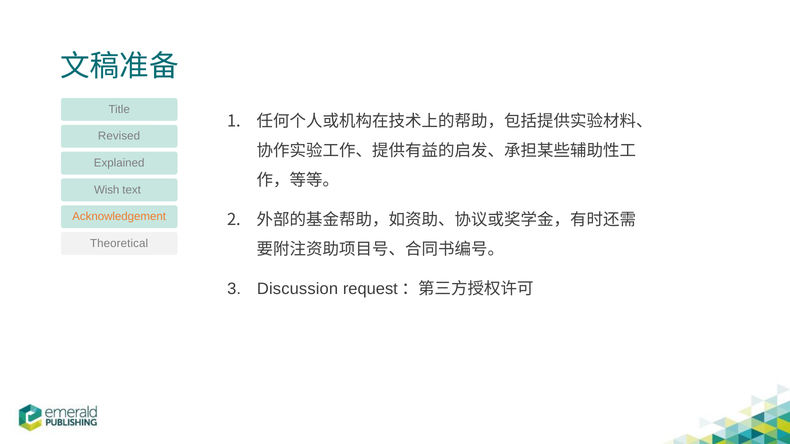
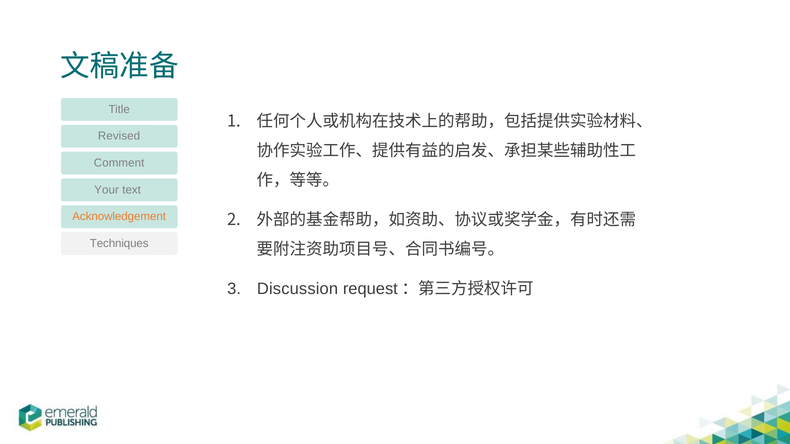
Explained: Explained -> Comment
Wish: Wish -> Your
Theoretical: Theoretical -> Techniques
